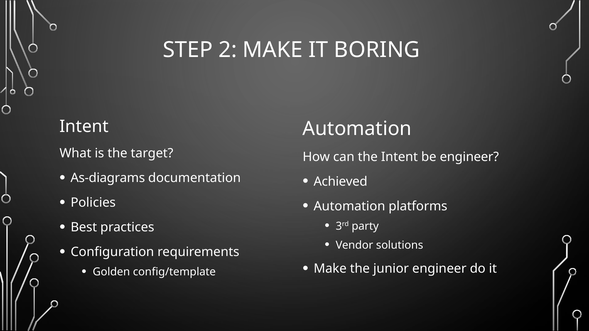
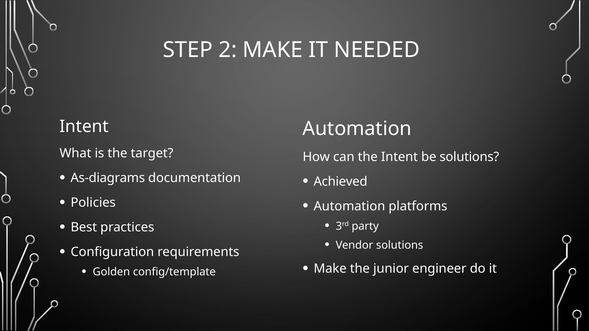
BORING: BORING -> NEEDED
be engineer: engineer -> solutions
